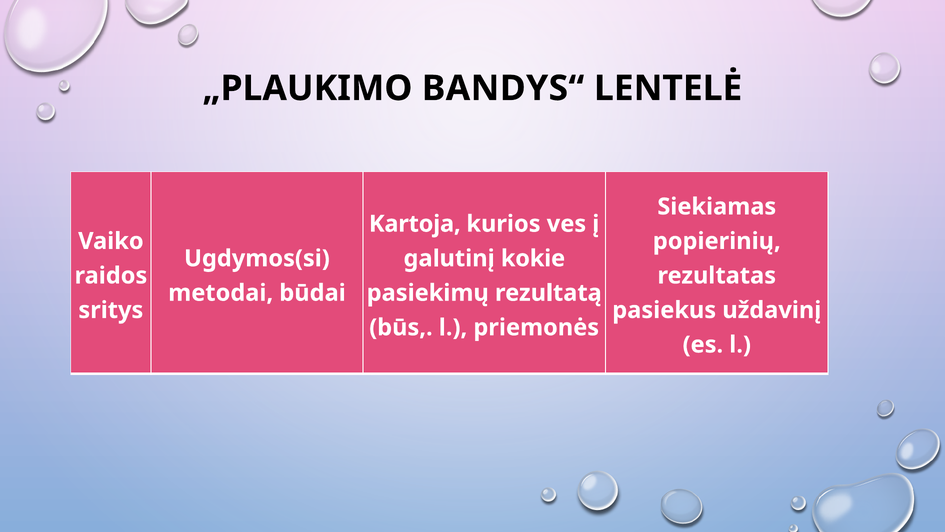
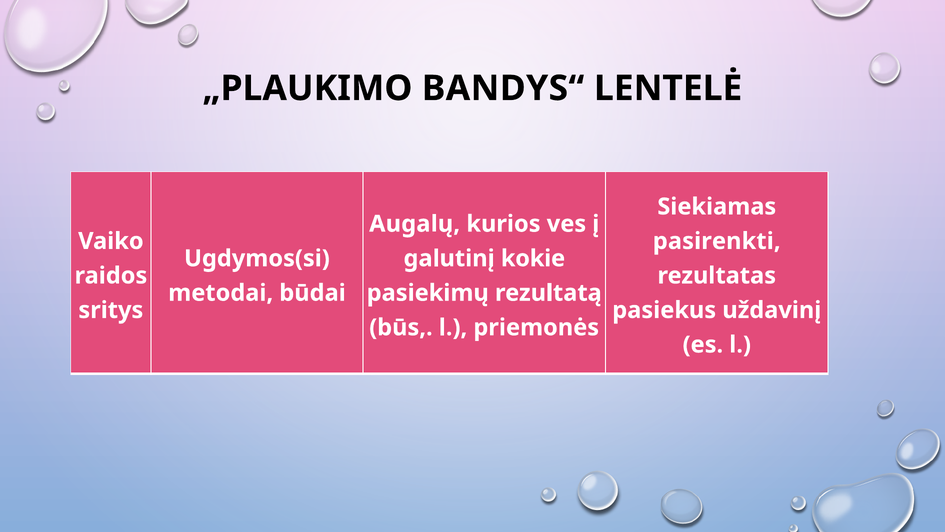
Kartoja: Kartoja -> Augalų
popierinių: popierinių -> pasirenkti
